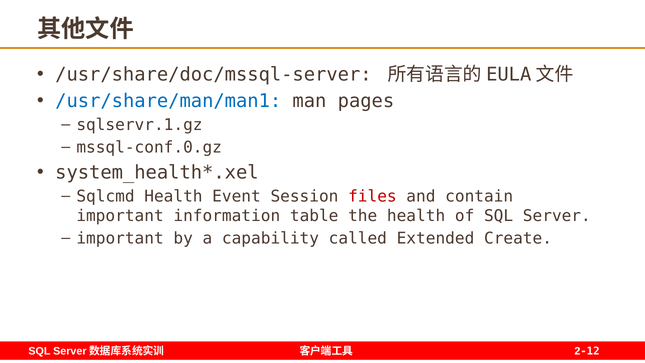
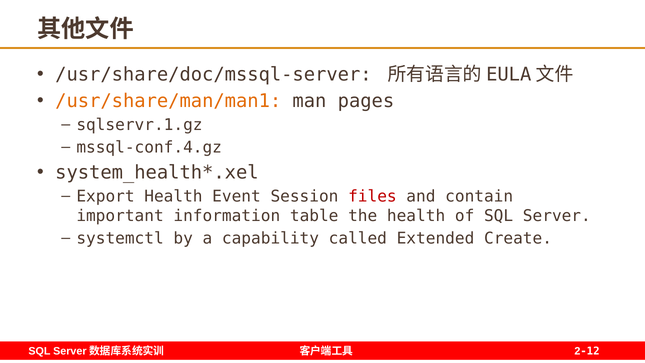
/usr/share/man/man1 colour: blue -> orange
mssql-conf.0.gz: mssql-conf.0.gz -> mssql-conf.4.gz
Sqlcmd: Sqlcmd -> Export
important at (120, 238): important -> systemctl
